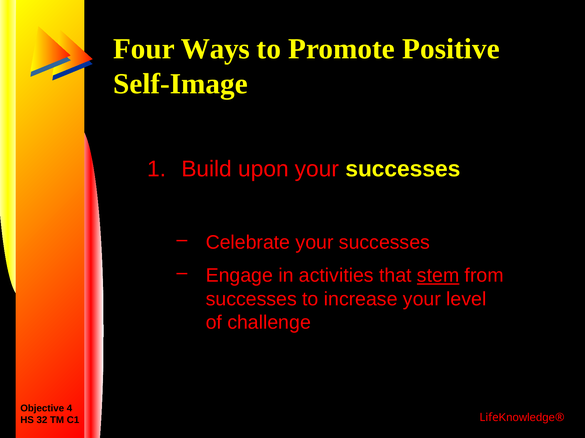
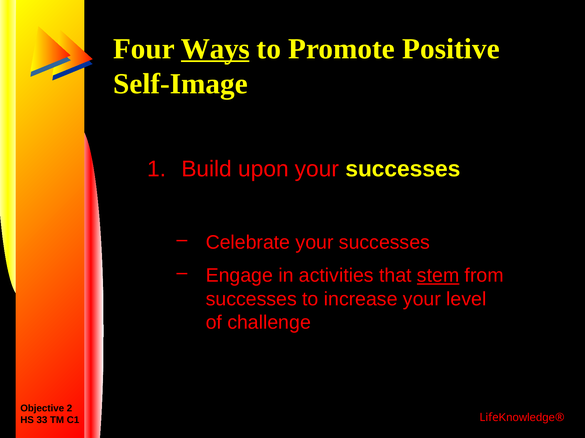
Ways underline: none -> present
4: 4 -> 2
32: 32 -> 33
